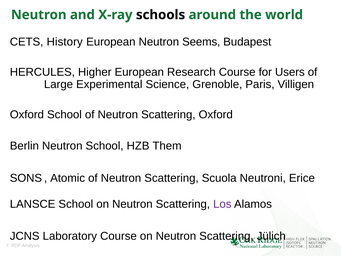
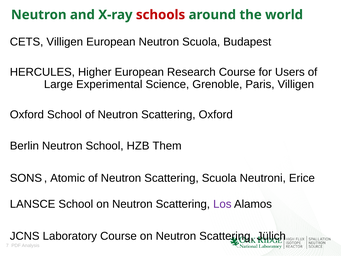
schools colour: black -> red
CETS History: History -> Villigen
Neutron Seems: Seems -> Scuola
